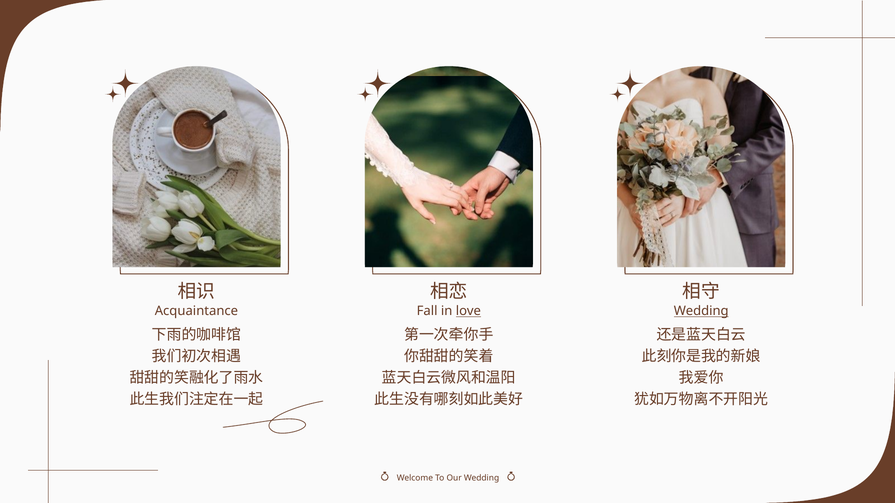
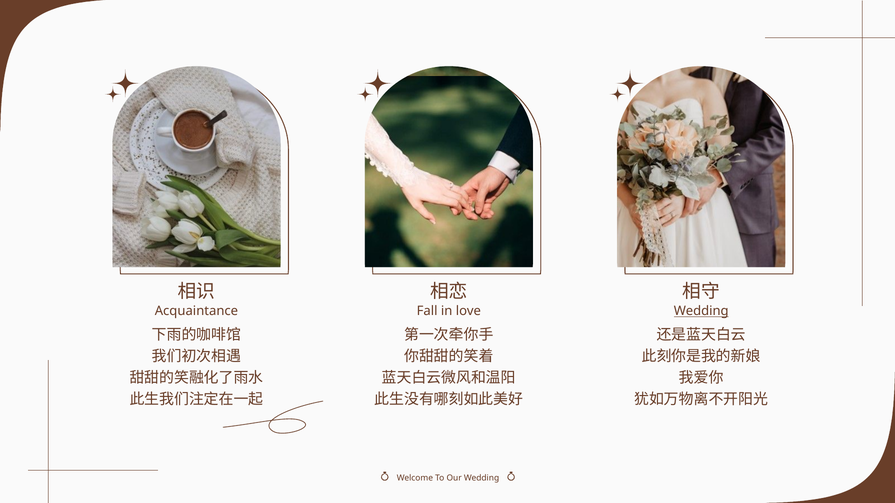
love underline: present -> none
